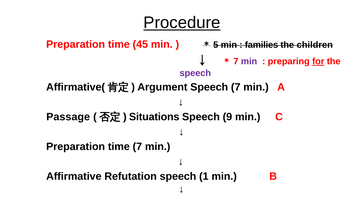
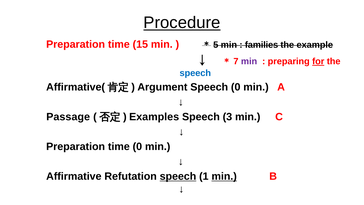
45: 45 -> 15
children: children -> example
speech at (195, 73) colour: purple -> blue
Speech 7: 7 -> 0
Situations: Situations -> Examples
9: 9 -> 3
time 7: 7 -> 0
speech at (178, 176) underline: none -> present
min at (224, 176) underline: none -> present
